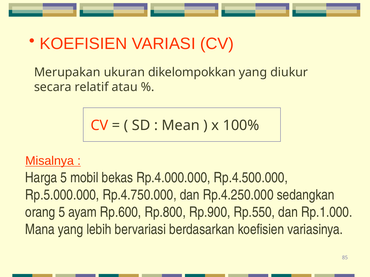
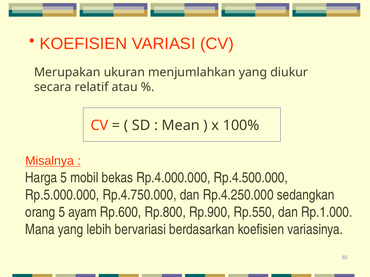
dikelompokkan: dikelompokkan -> menjumlahkan
